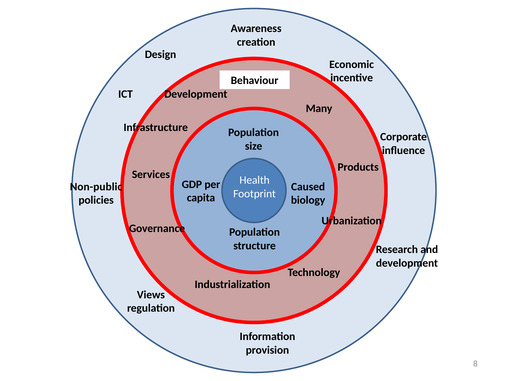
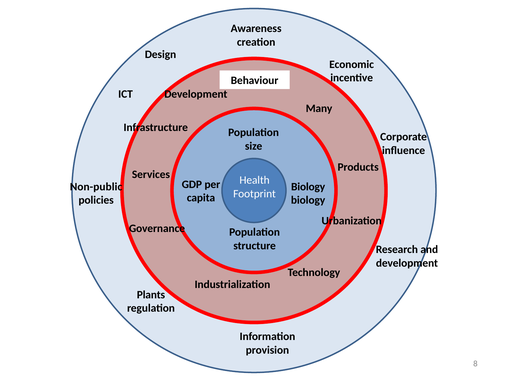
Caused at (308, 187): Caused -> Biology
Views: Views -> Plants
